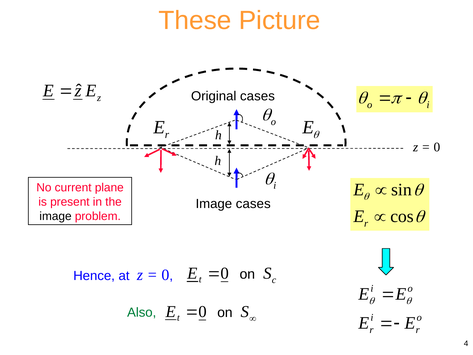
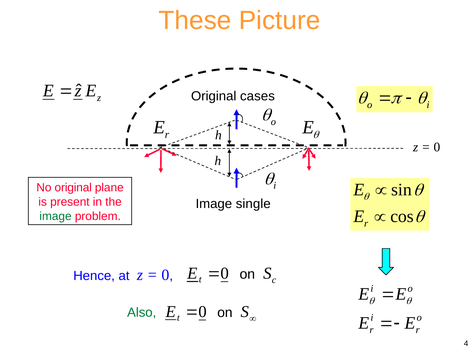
No current: current -> original
Image cases: cases -> single
image at (55, 216) colour: black -> green
